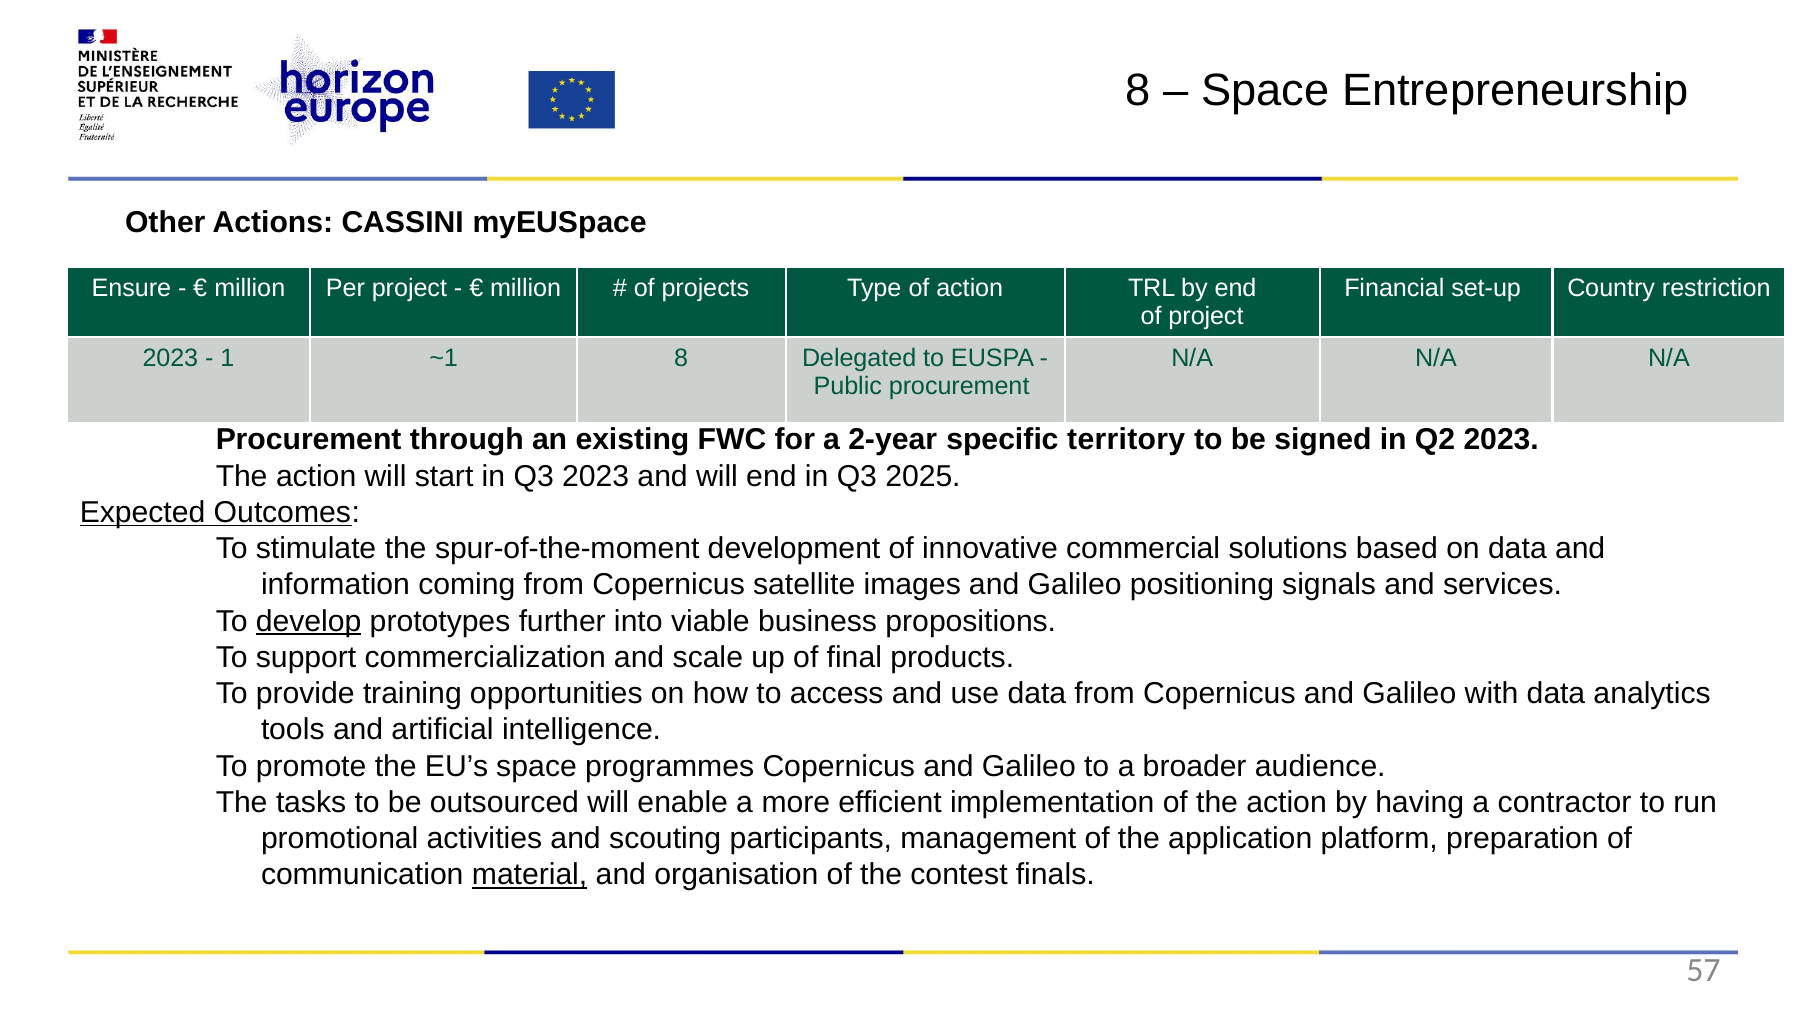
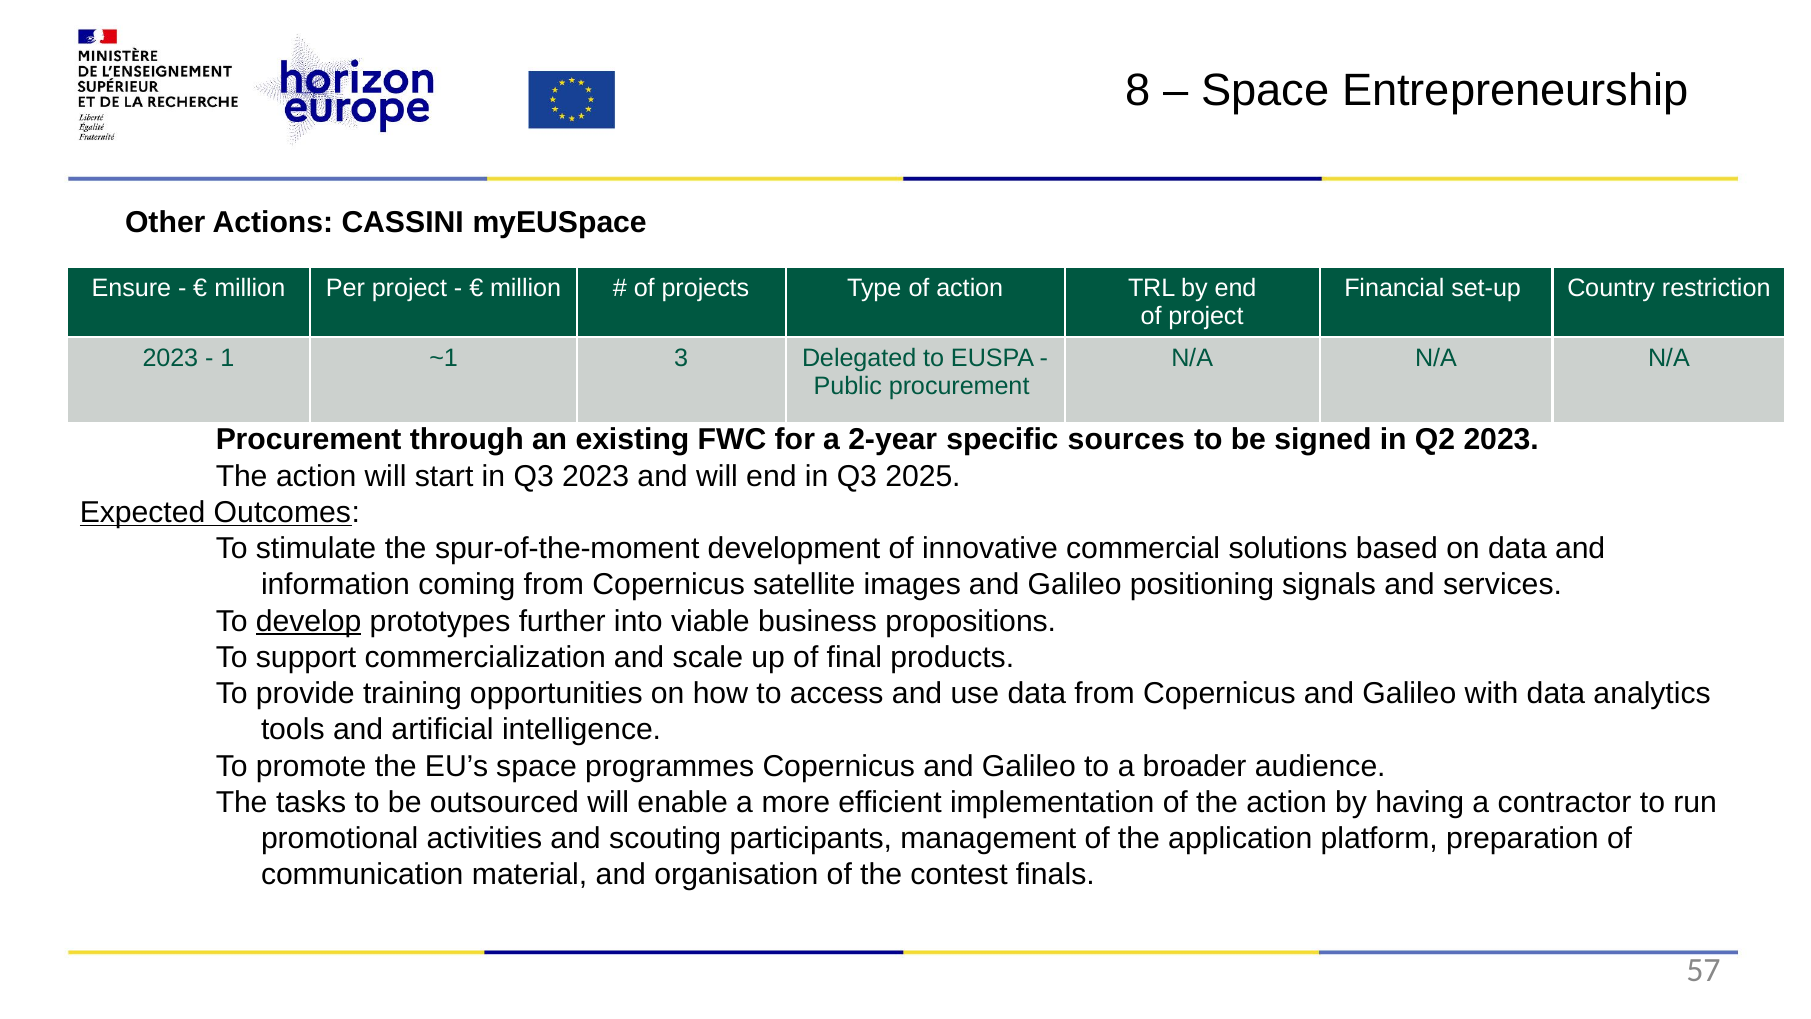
~1 8: 8 -> 3
territory: territory -> sources
material underline: present -> none
